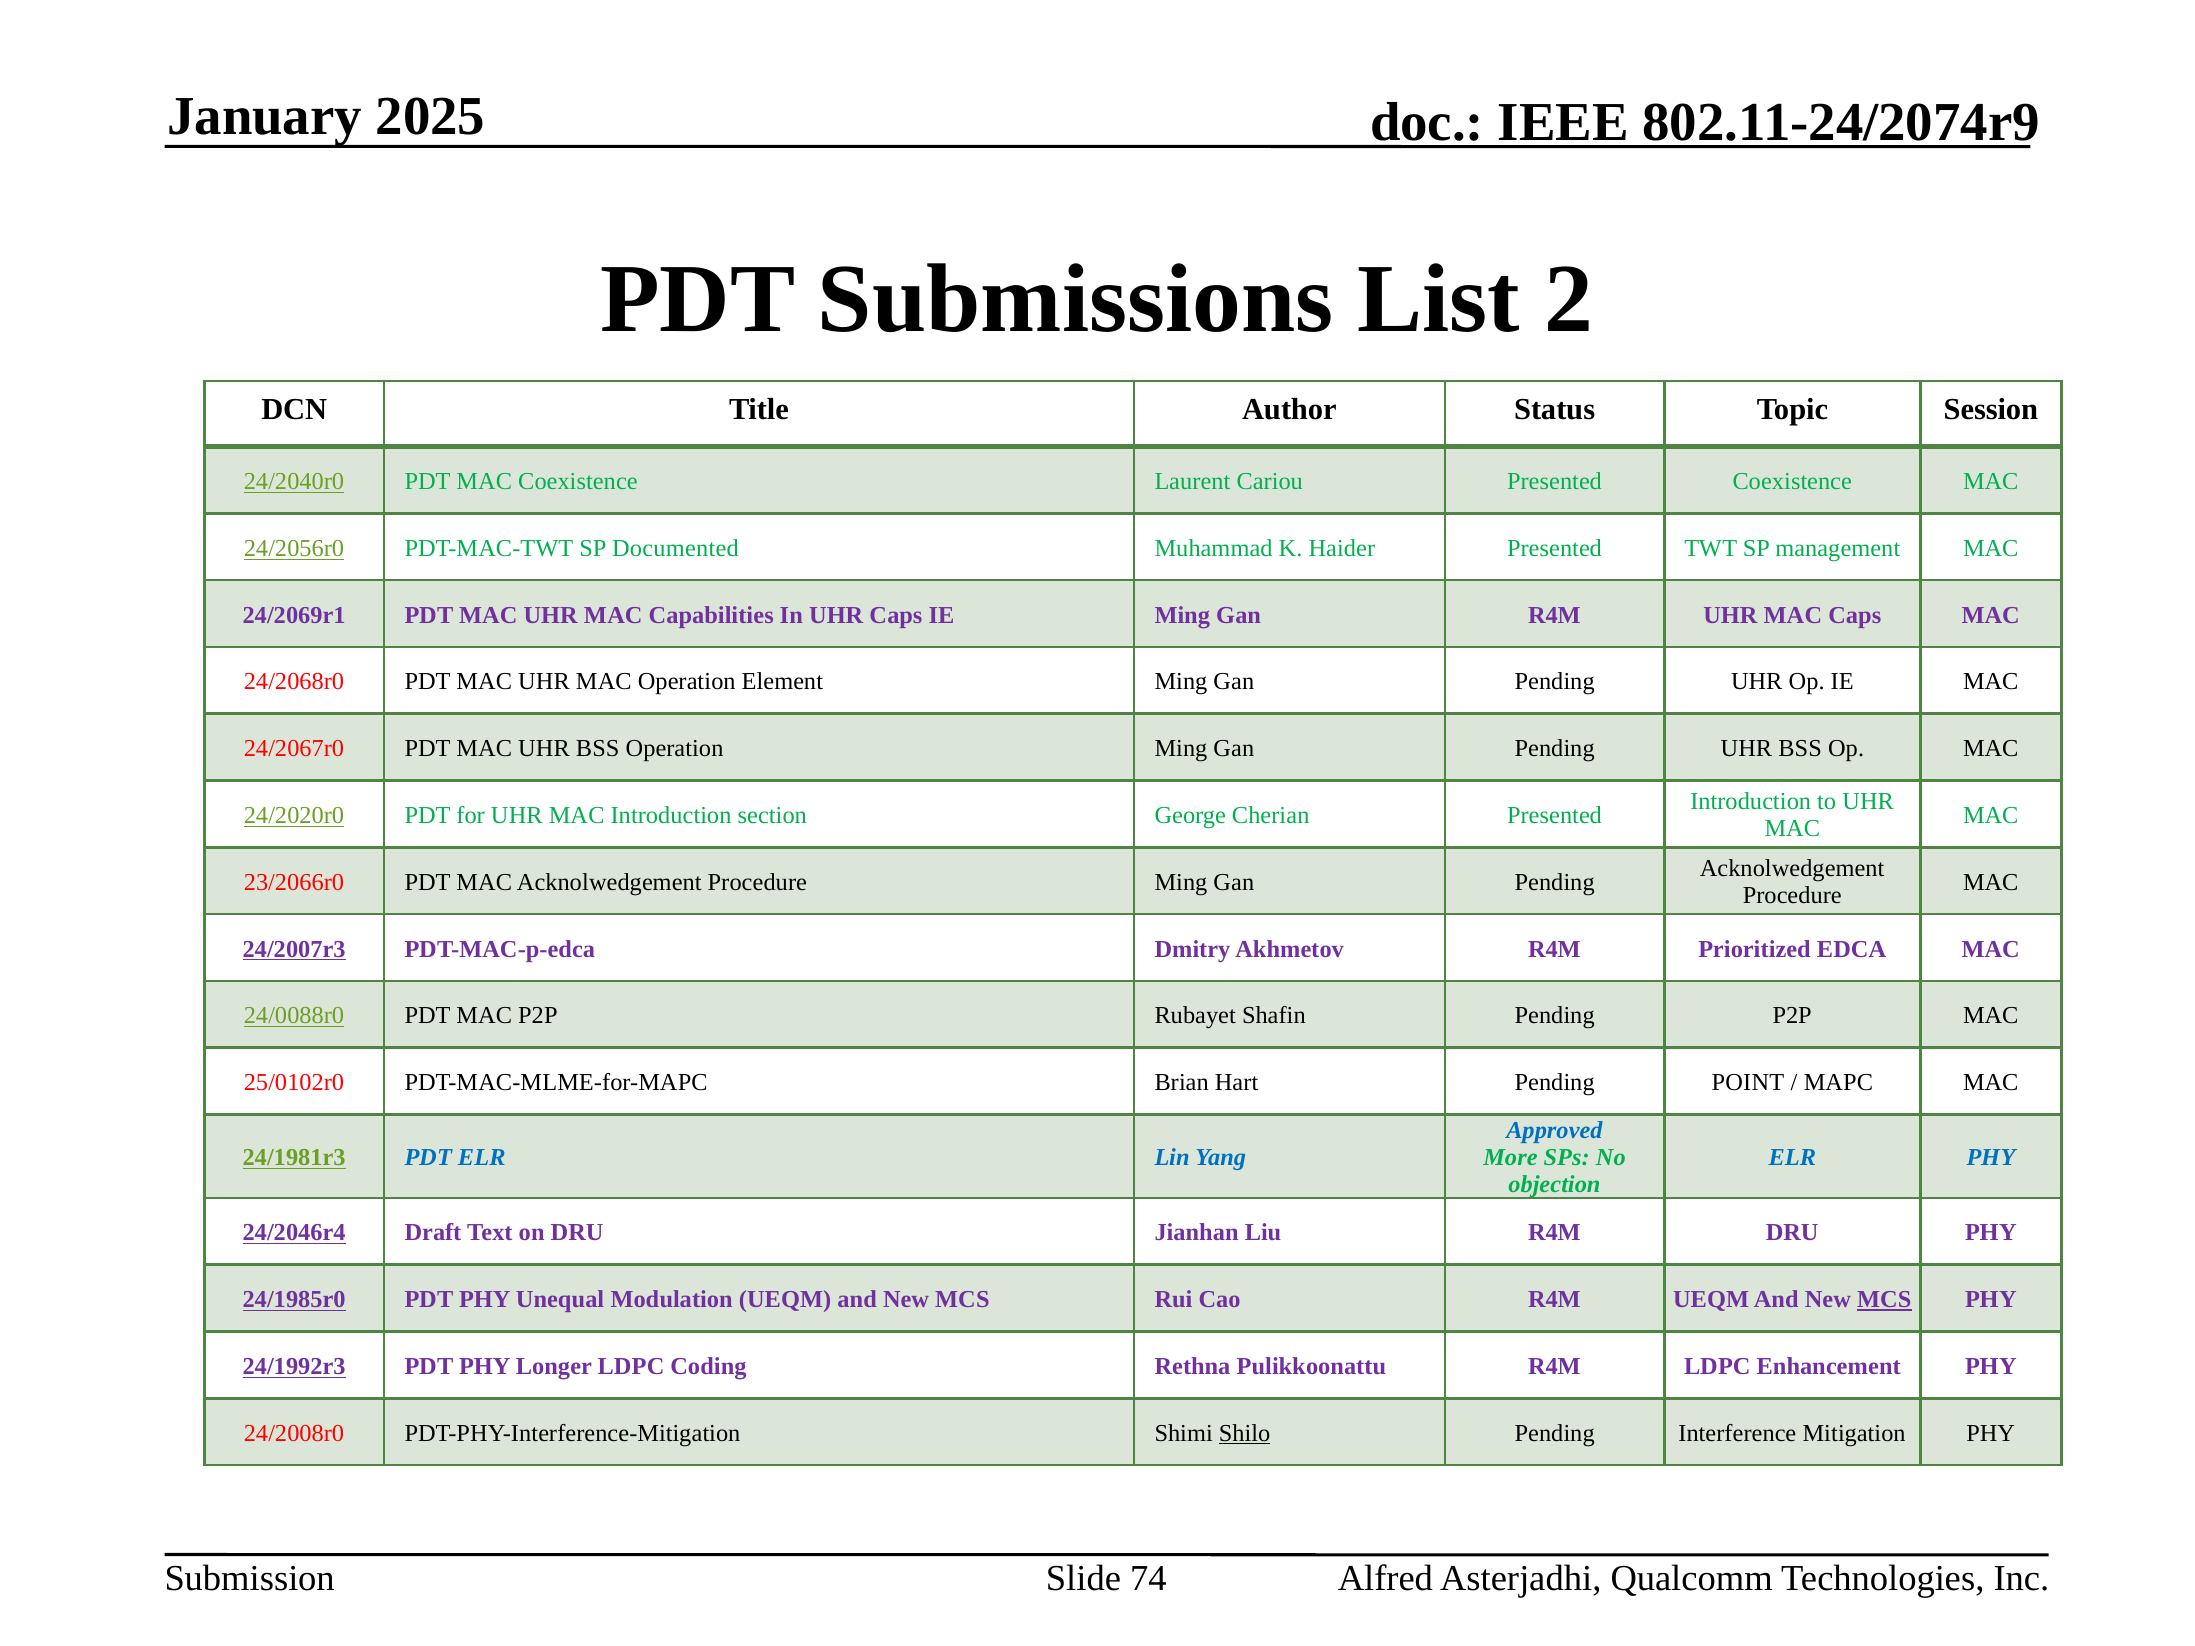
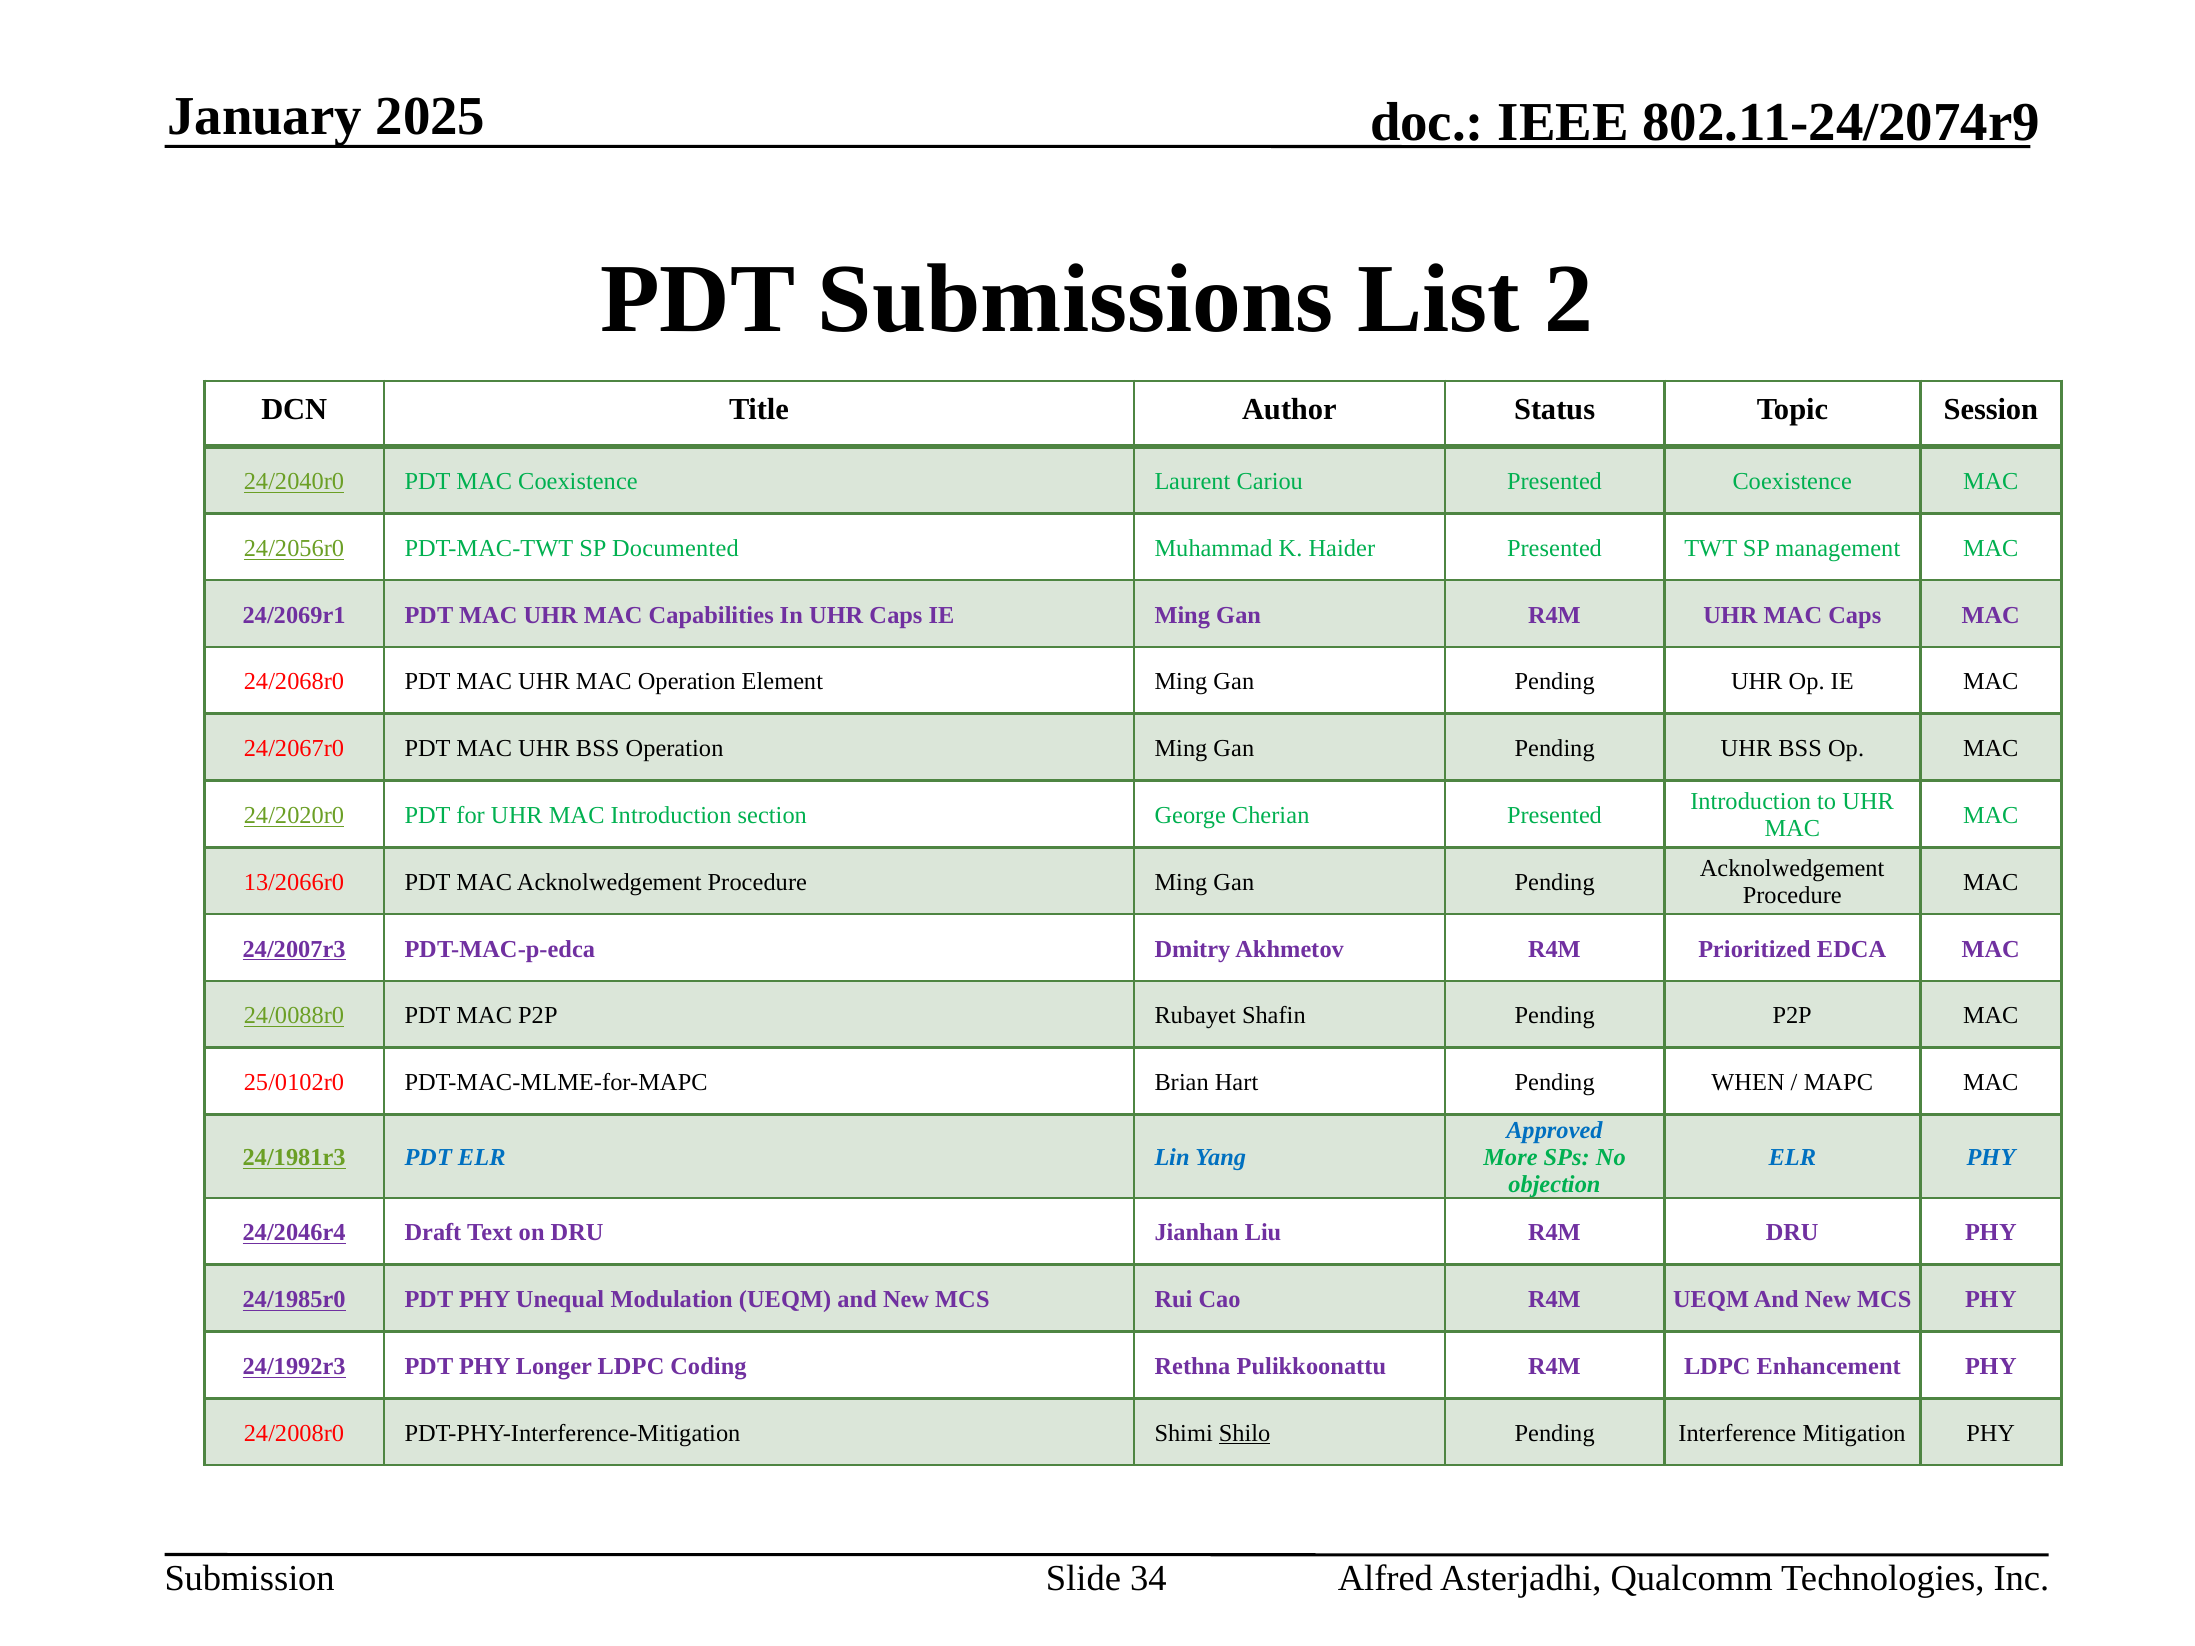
23/2066r0: 23/2066r0 -> 13/2066r0
POINT: POINT -> WHEN
MCS at (1884, 1300) underline: present -> none
74: 74 -> 34
